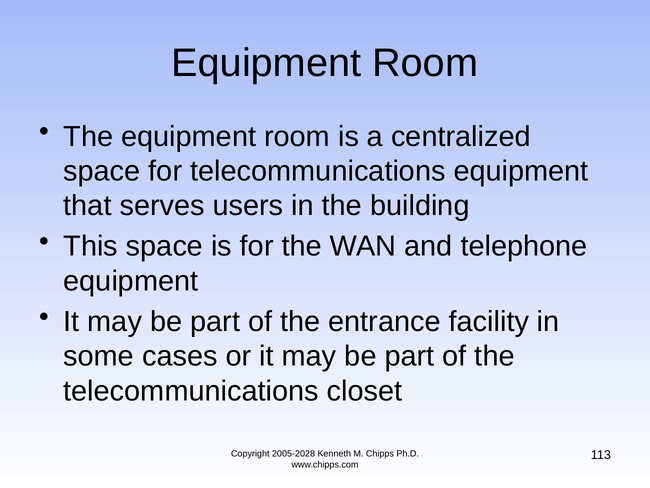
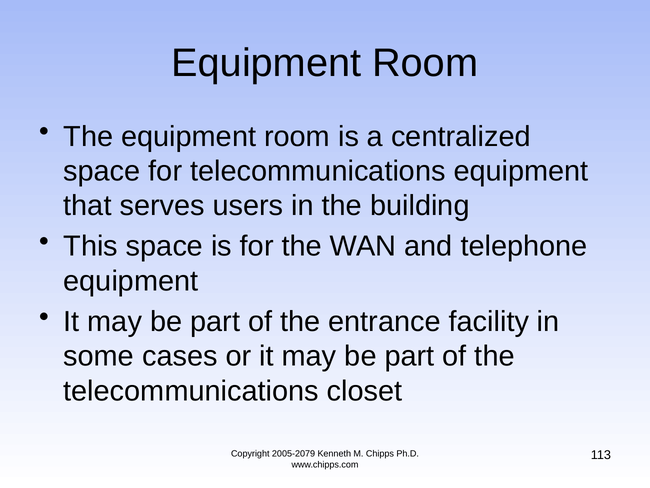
2005-2028: 2005-2028 -> 2005-2079
